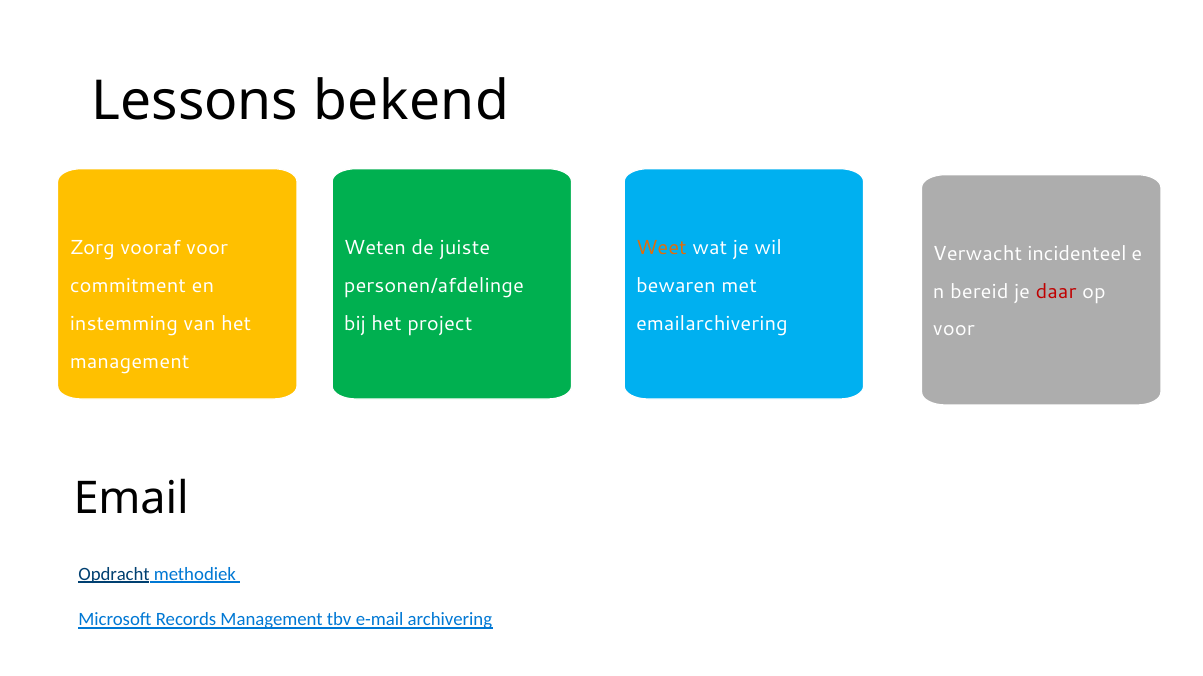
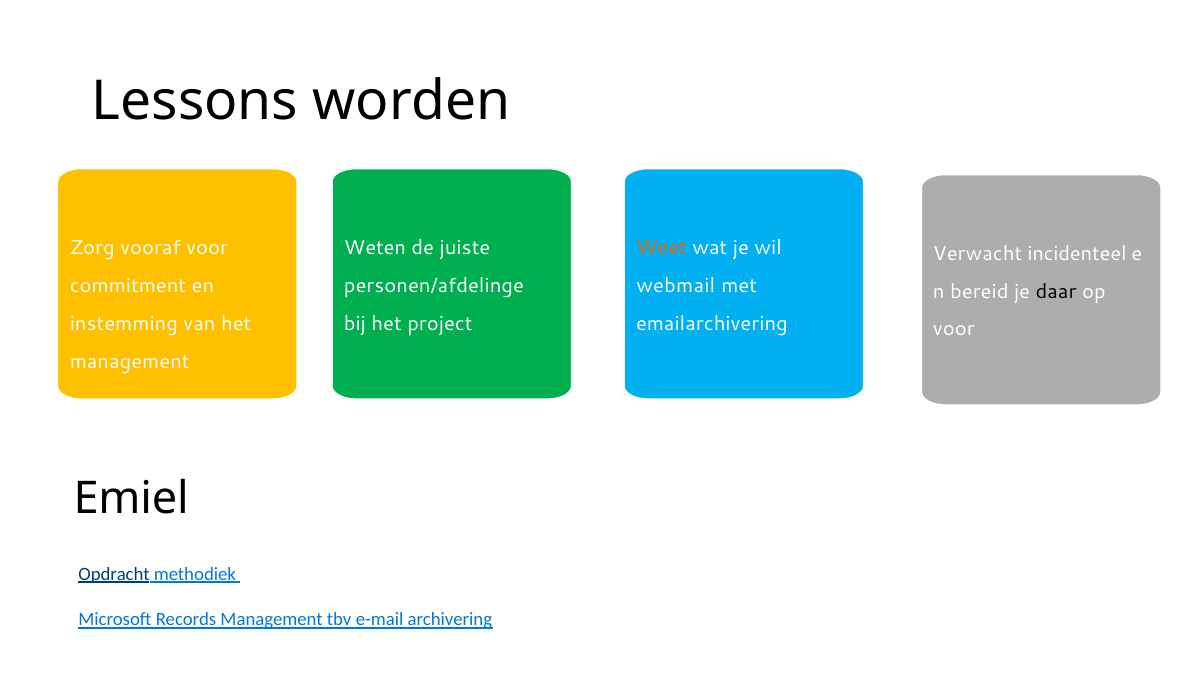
bekend: bekend -> worden
bewaren: bewaren -> webmail
daar colour: red -> black
Email: Email -> Emiel
